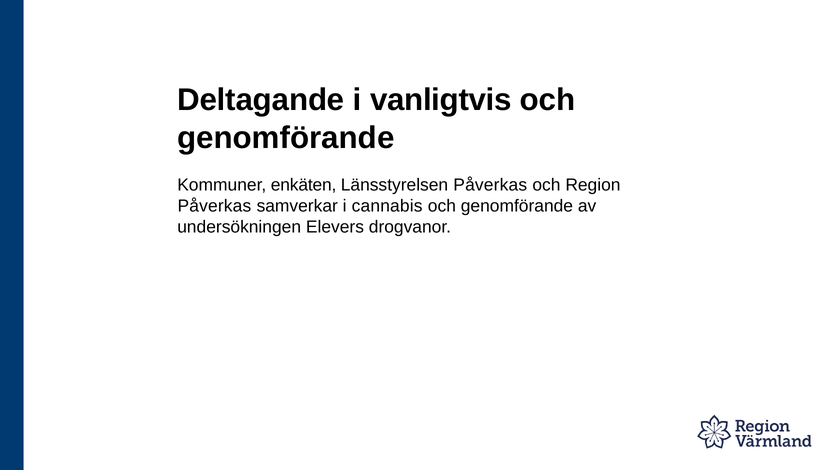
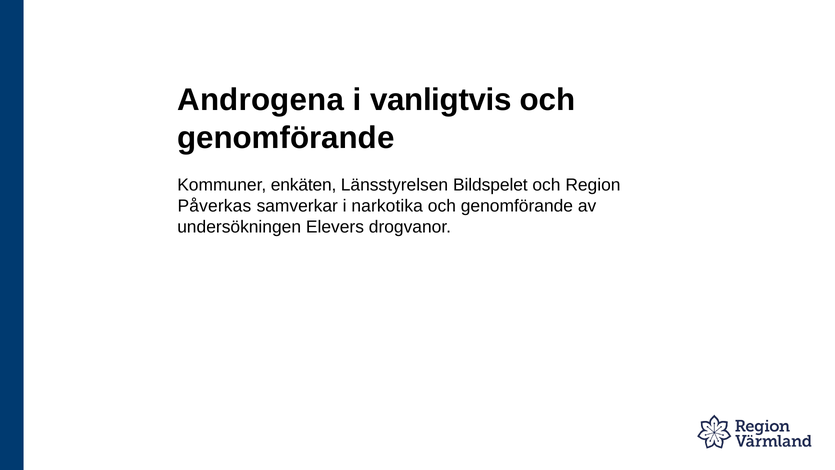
Deltagande: Deltagande -> Androgena
Länsstyrelsen Påverkas: Påverkas -> Bildspelet
cannabis: cannabis -> narkotika
